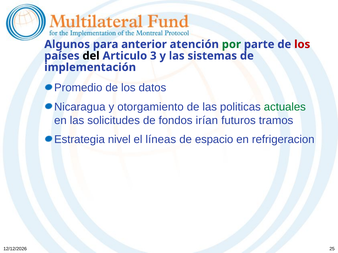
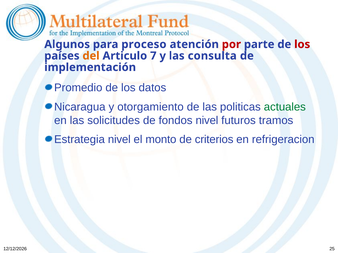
anterior: anterior -> proceso
por colour: green -> red
del colour: black -> orange
3: 3 -> 7
sistemas: sistemas -> consulta
fondos irían: irían -> nivel
líneas: líneas -> monto
espacio: espacio -> criterios
